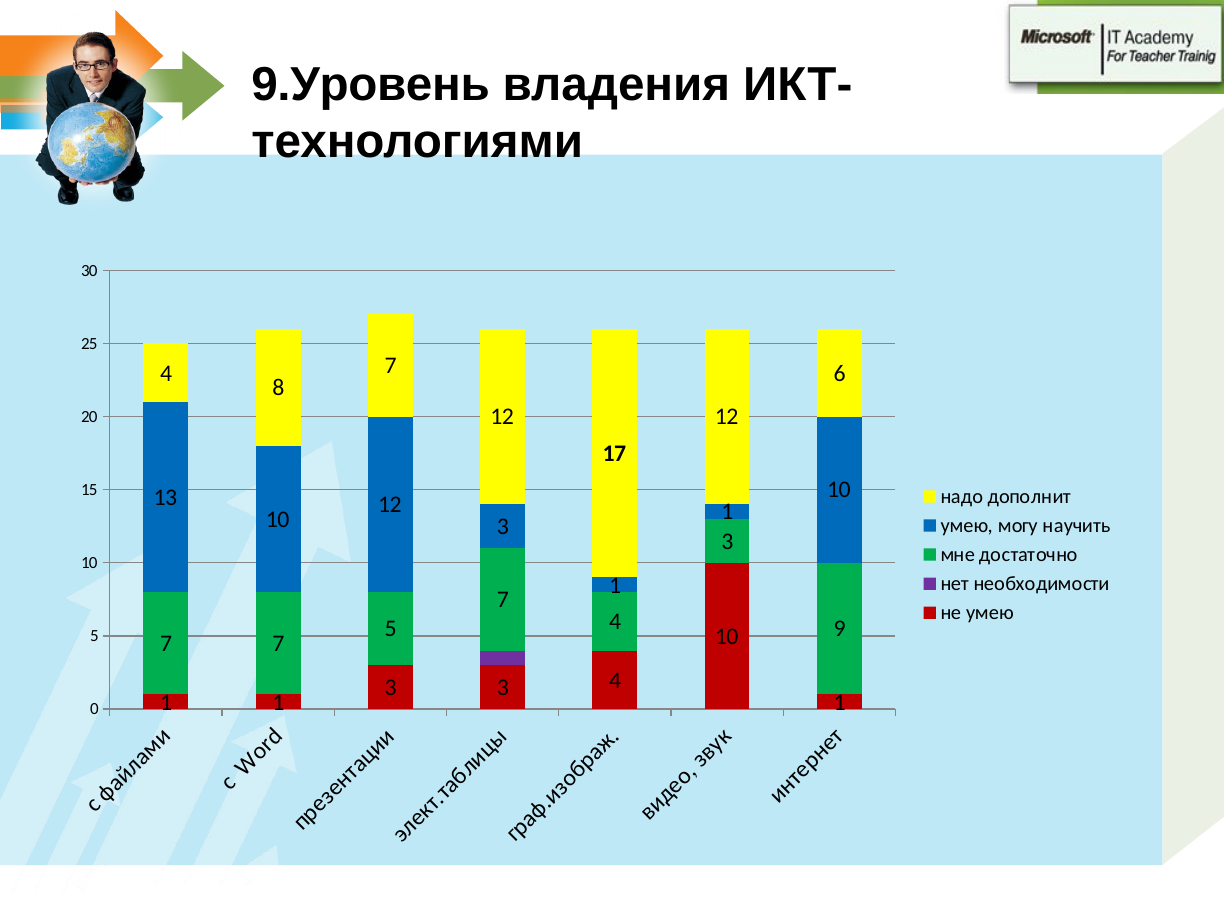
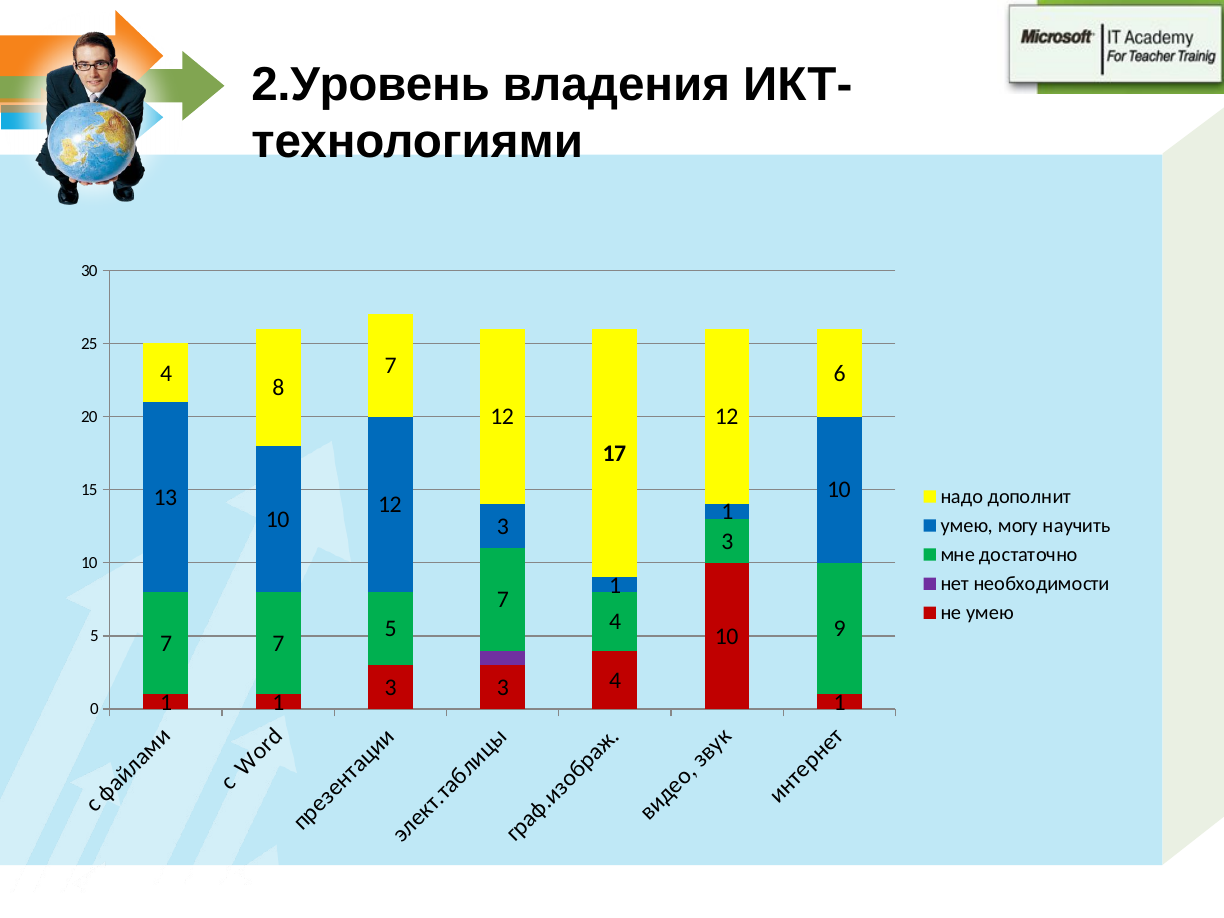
9.Уровень: 9.Уровень -> 2.Уровень
